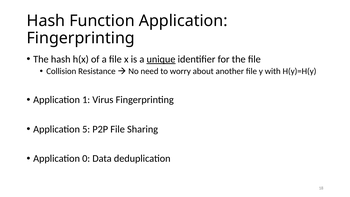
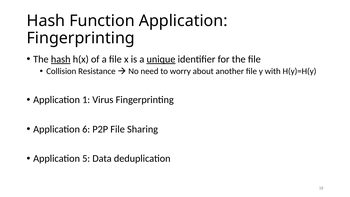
hash at (61, 59) underline: none -> present
5: 5 -> 6
0: 0 -> 5
